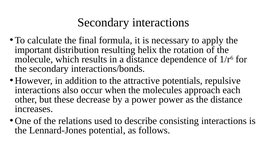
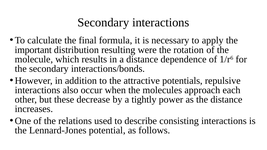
helix: helix -> were
a power: power -> tightly
